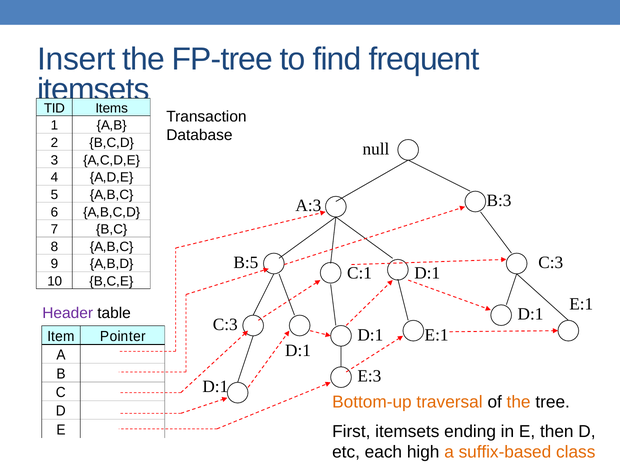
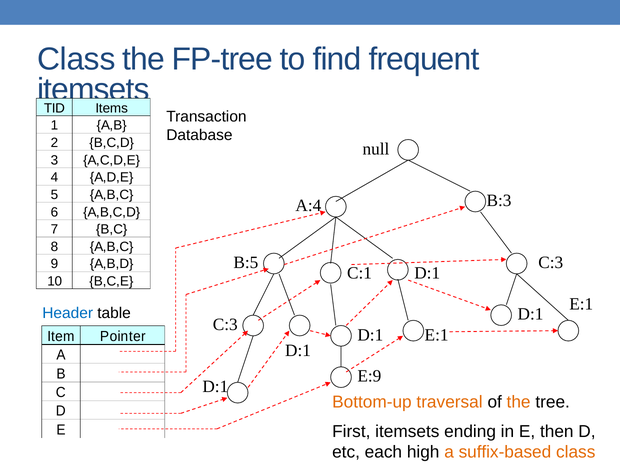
Insert at (76, 59): Insert -> Class
A:3: A:3 -> A:4
Header colour: purple -> blue
E:3: E:3 -> E:9
